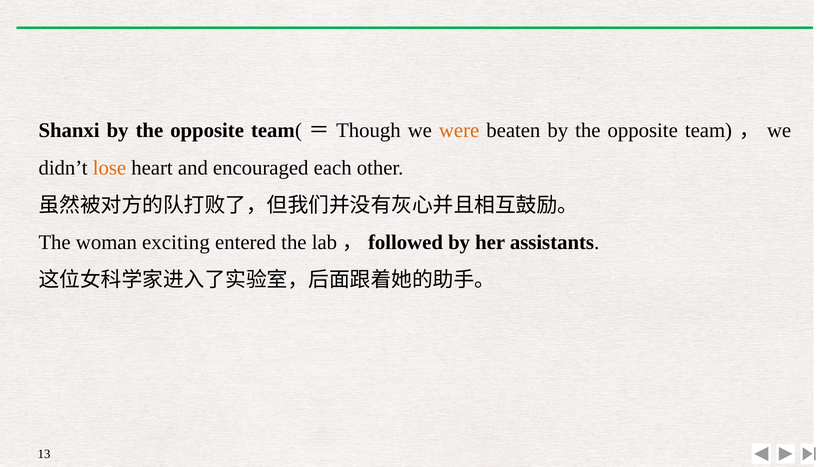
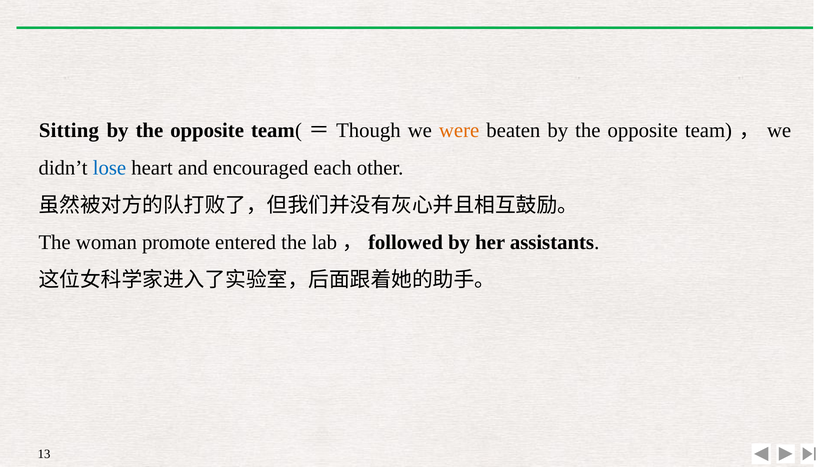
Shanxi: Shanxi -> Sitting
lose colour: orange -> blue
exciting: exciting -> promote
